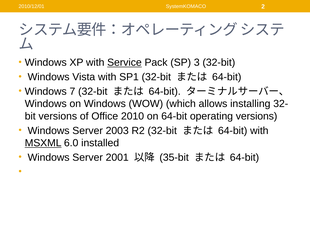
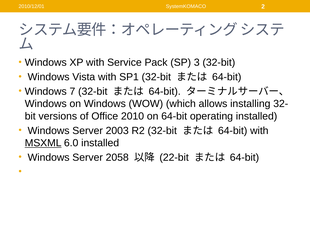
Service underline: present -> none
operating versions: versions -> installed
2001: 2001 -> 2058
35-bit: 35-bit -> 22-bit
